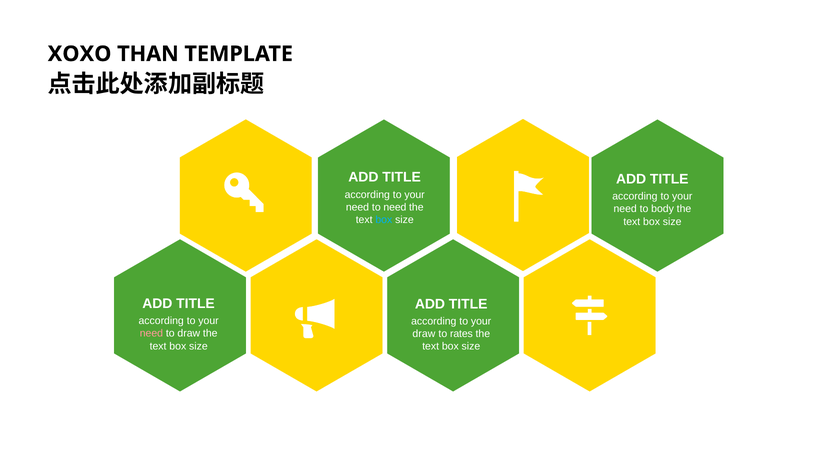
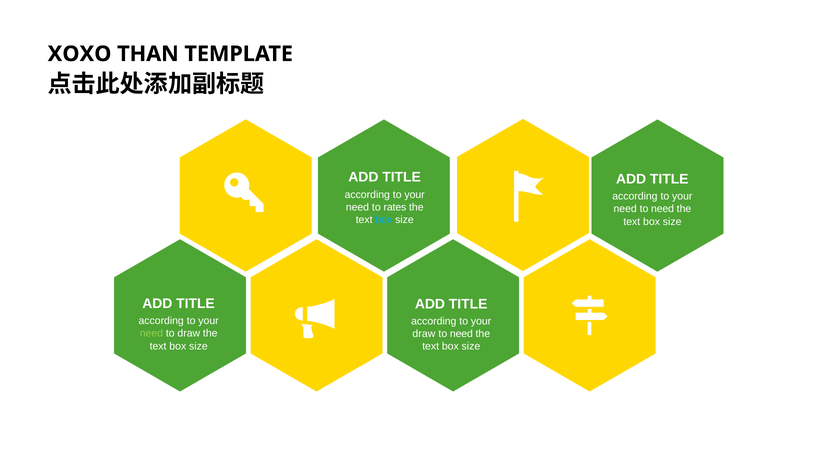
to need: need -> rates
need to body: body -> need
need at (151, 333) colour: pink -> light green
rates at (461, 334): rates -> need
